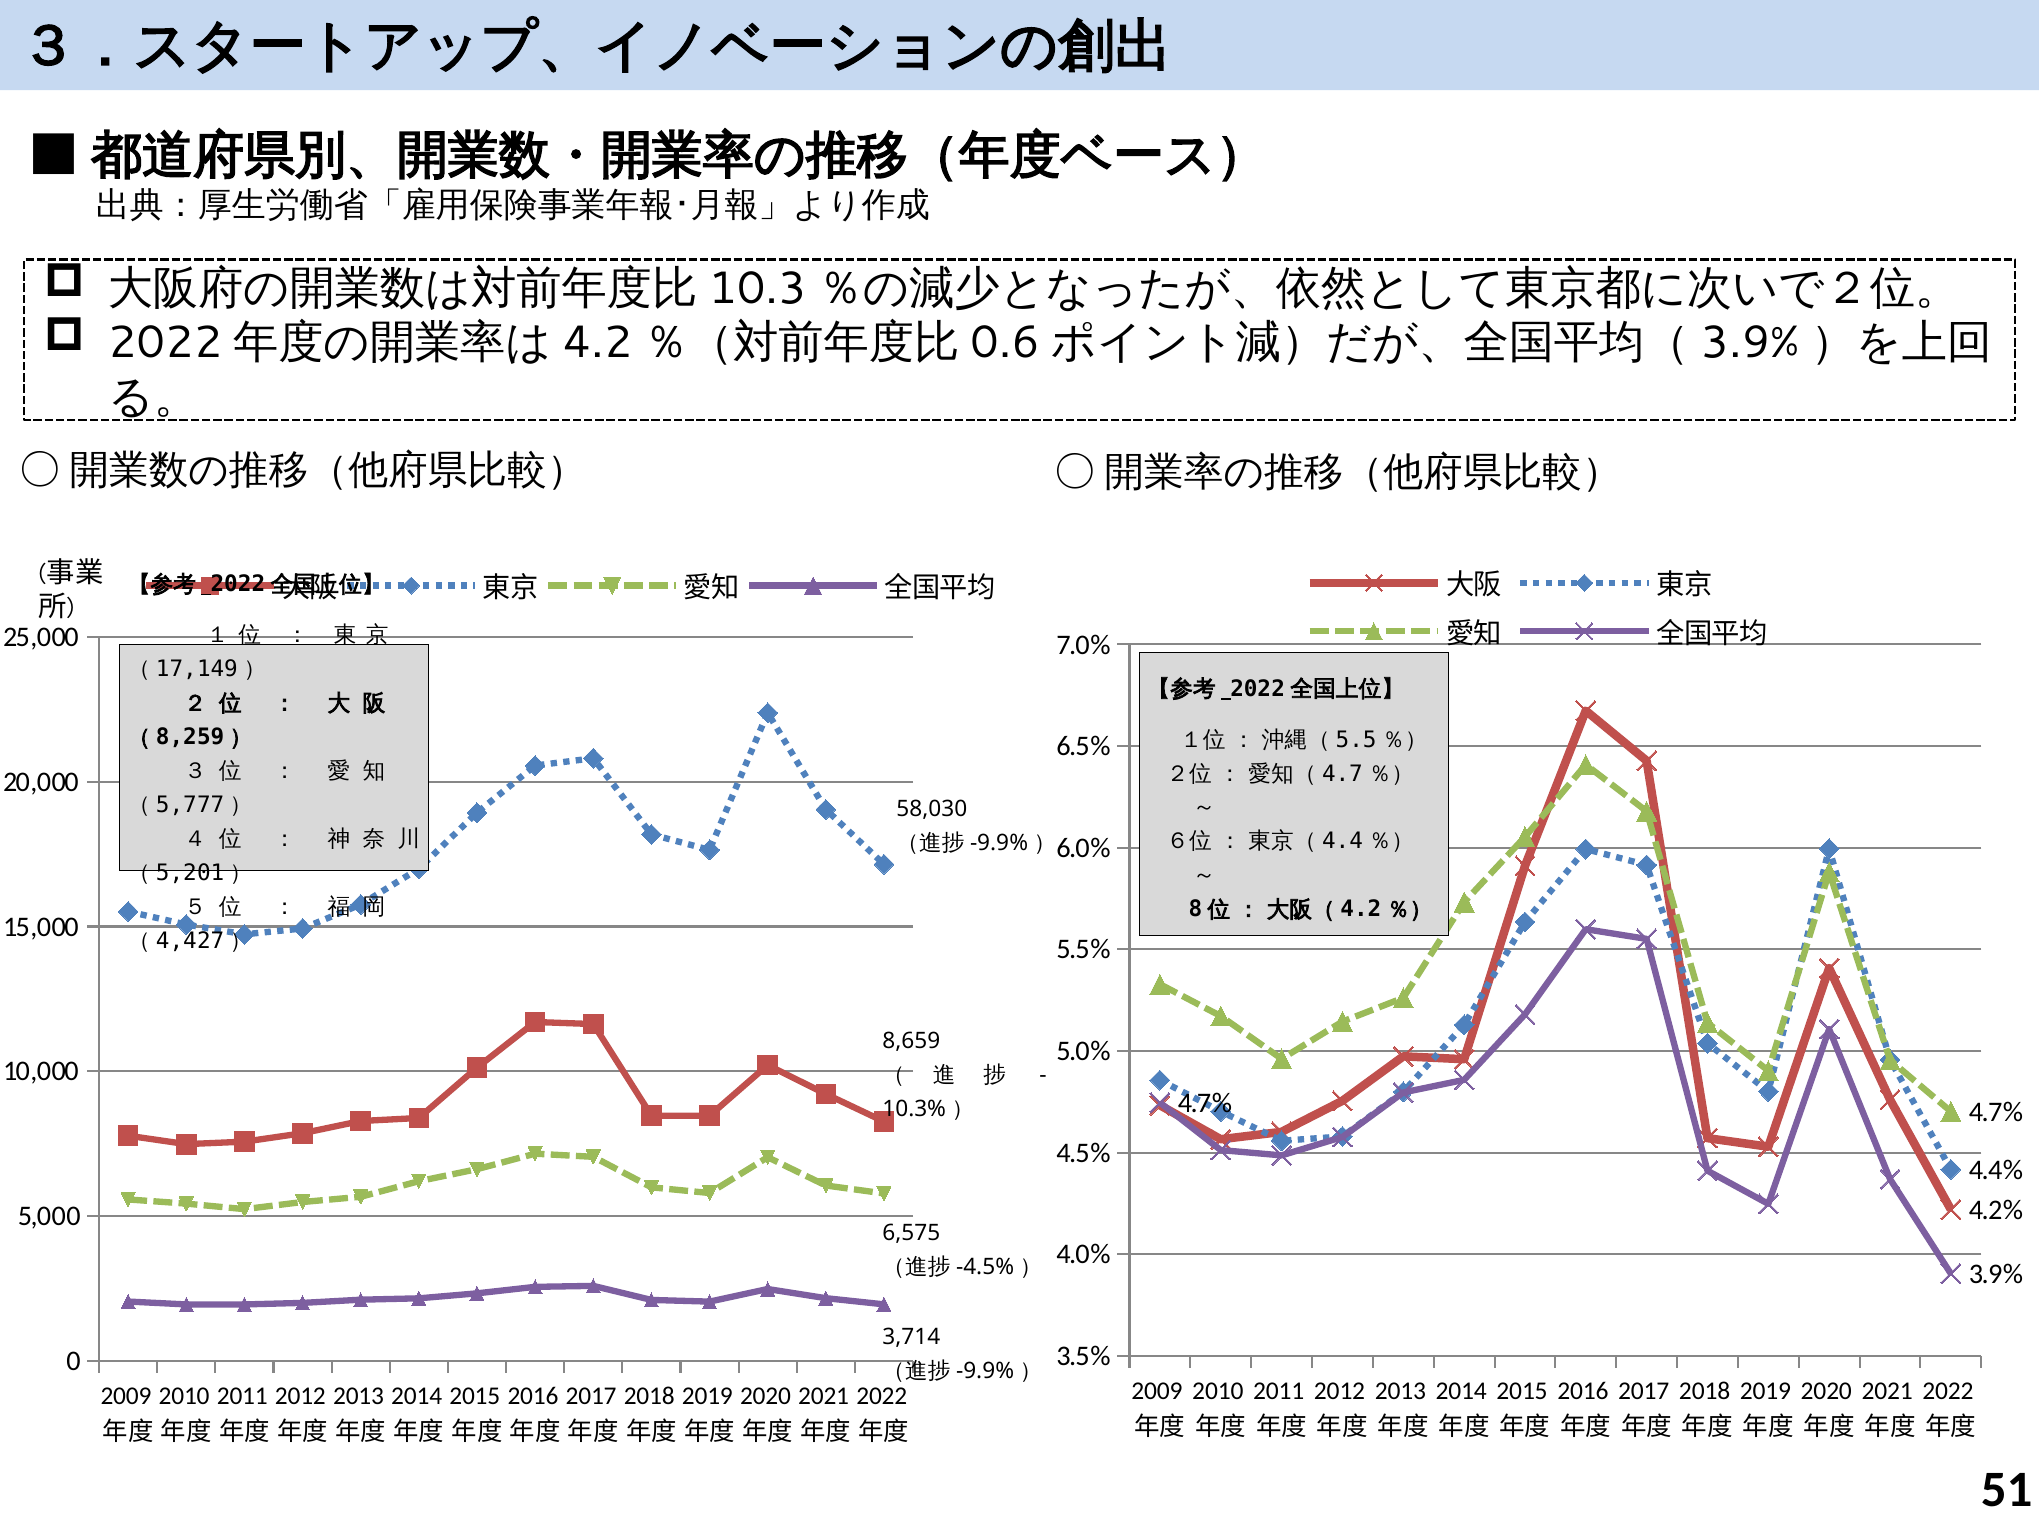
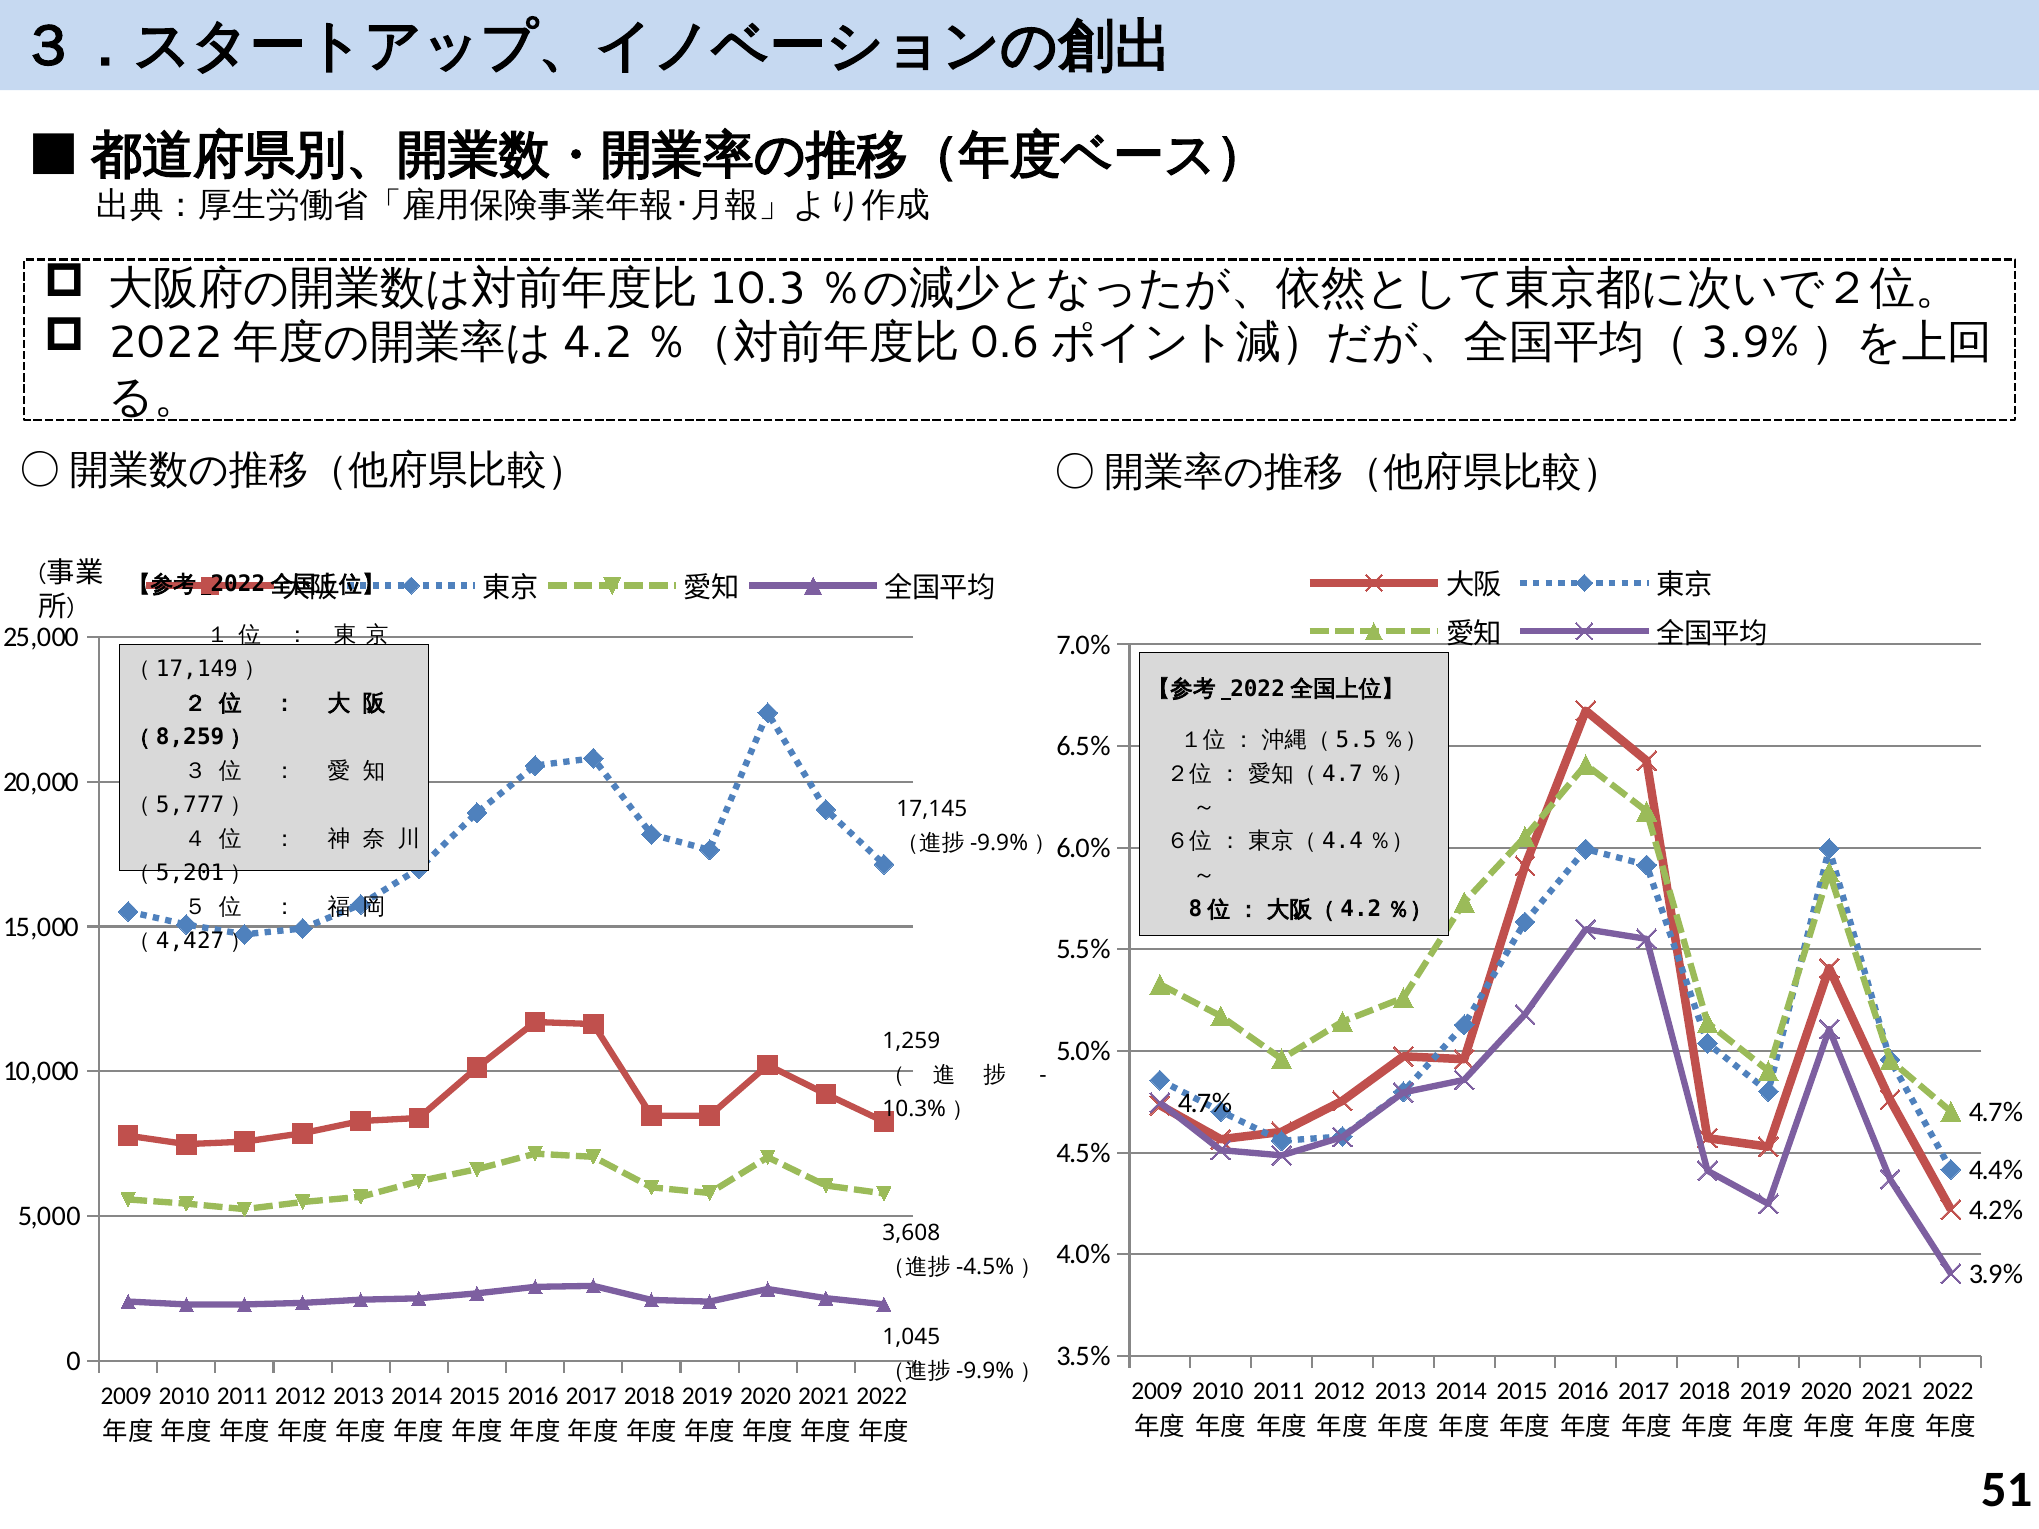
58,030: 58,030 -> 17,145
8,659: 8,659 -> 1,259
6,575: 6,575 -> 3,608
3,714: 3,714 -> 1,045
